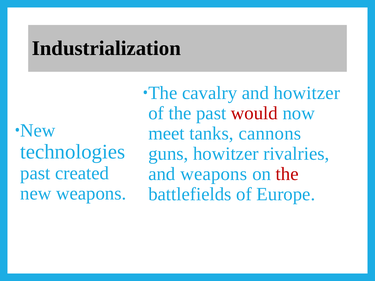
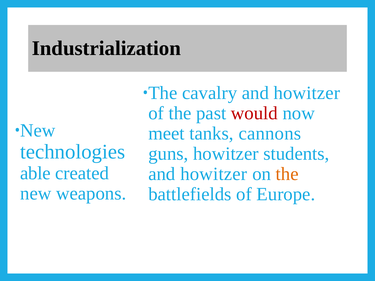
rivalries: rivalries -> students
past at (35, 173): past -> able
weapons at (214, 174): weapons -> howitzer
the at (287, 174) colour: red -> orange
